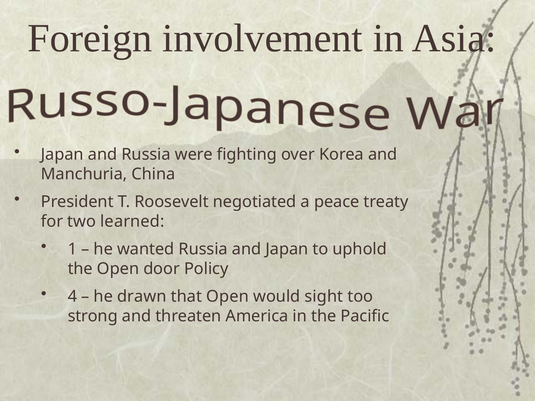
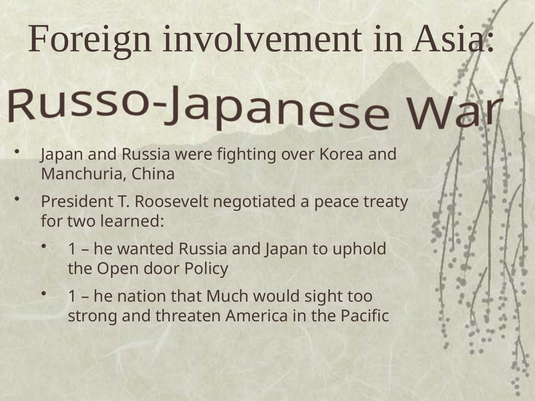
4 at (72, 297): 4 -> 1
drawn: drawn -> nation
that Open: Open -> Much
